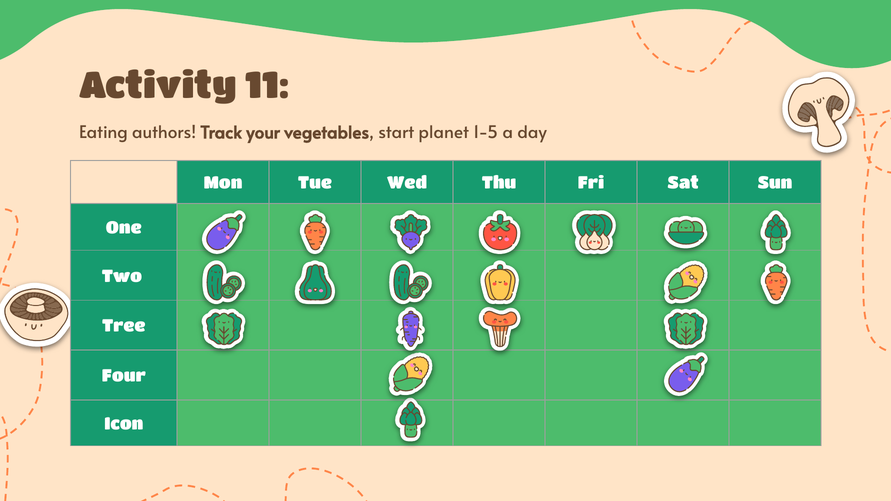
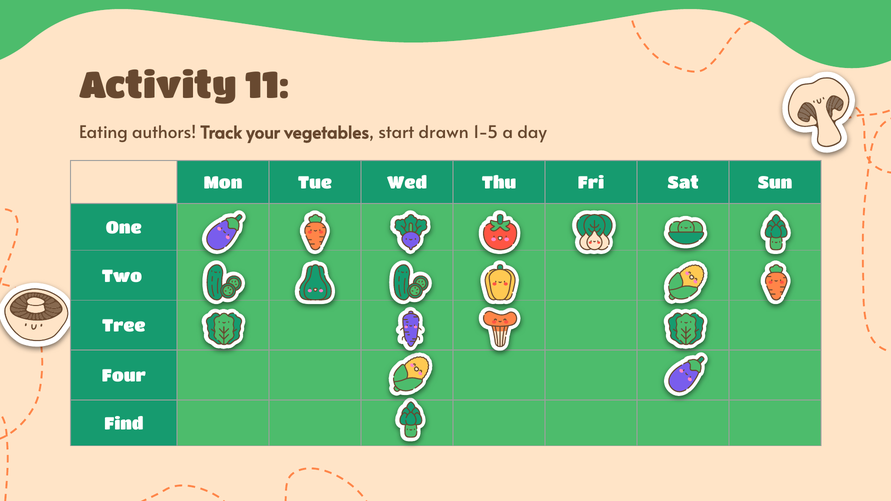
planet: planet -> drawn
Icon: Icon -> Find
